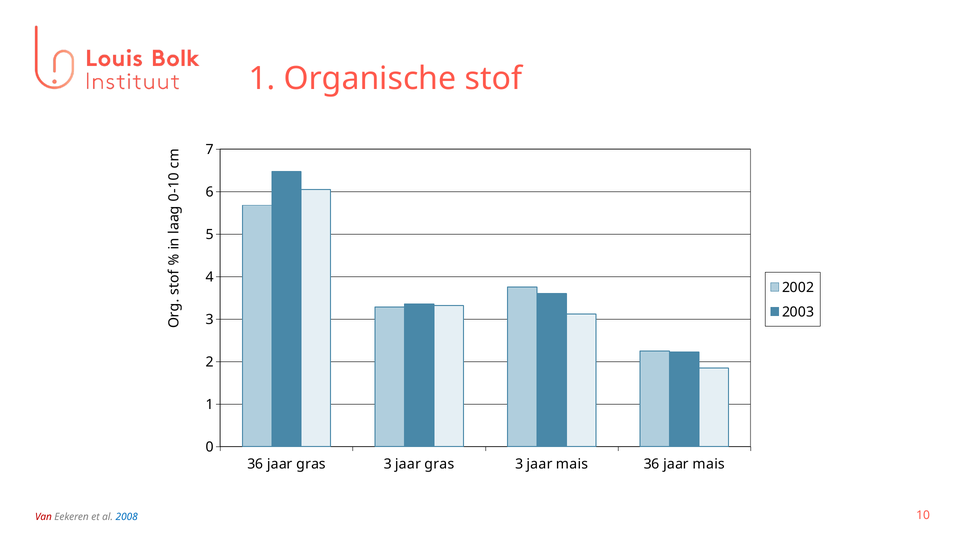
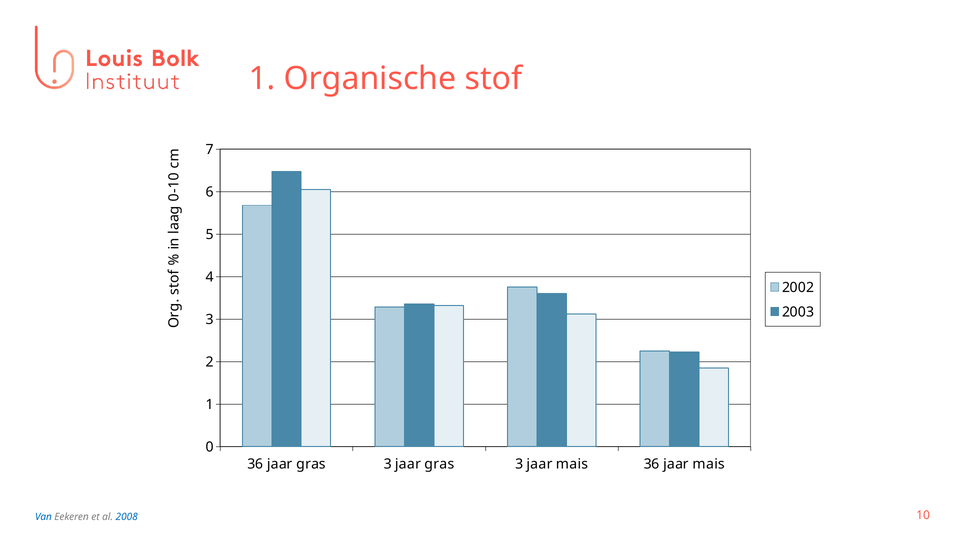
Van colour: red -> blue
